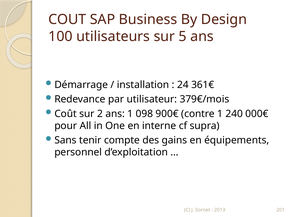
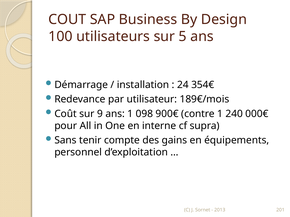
361€: 361€ -> 354€
379€/mois: 379€/mois -> 189€/mois
2: 2 -> 9
